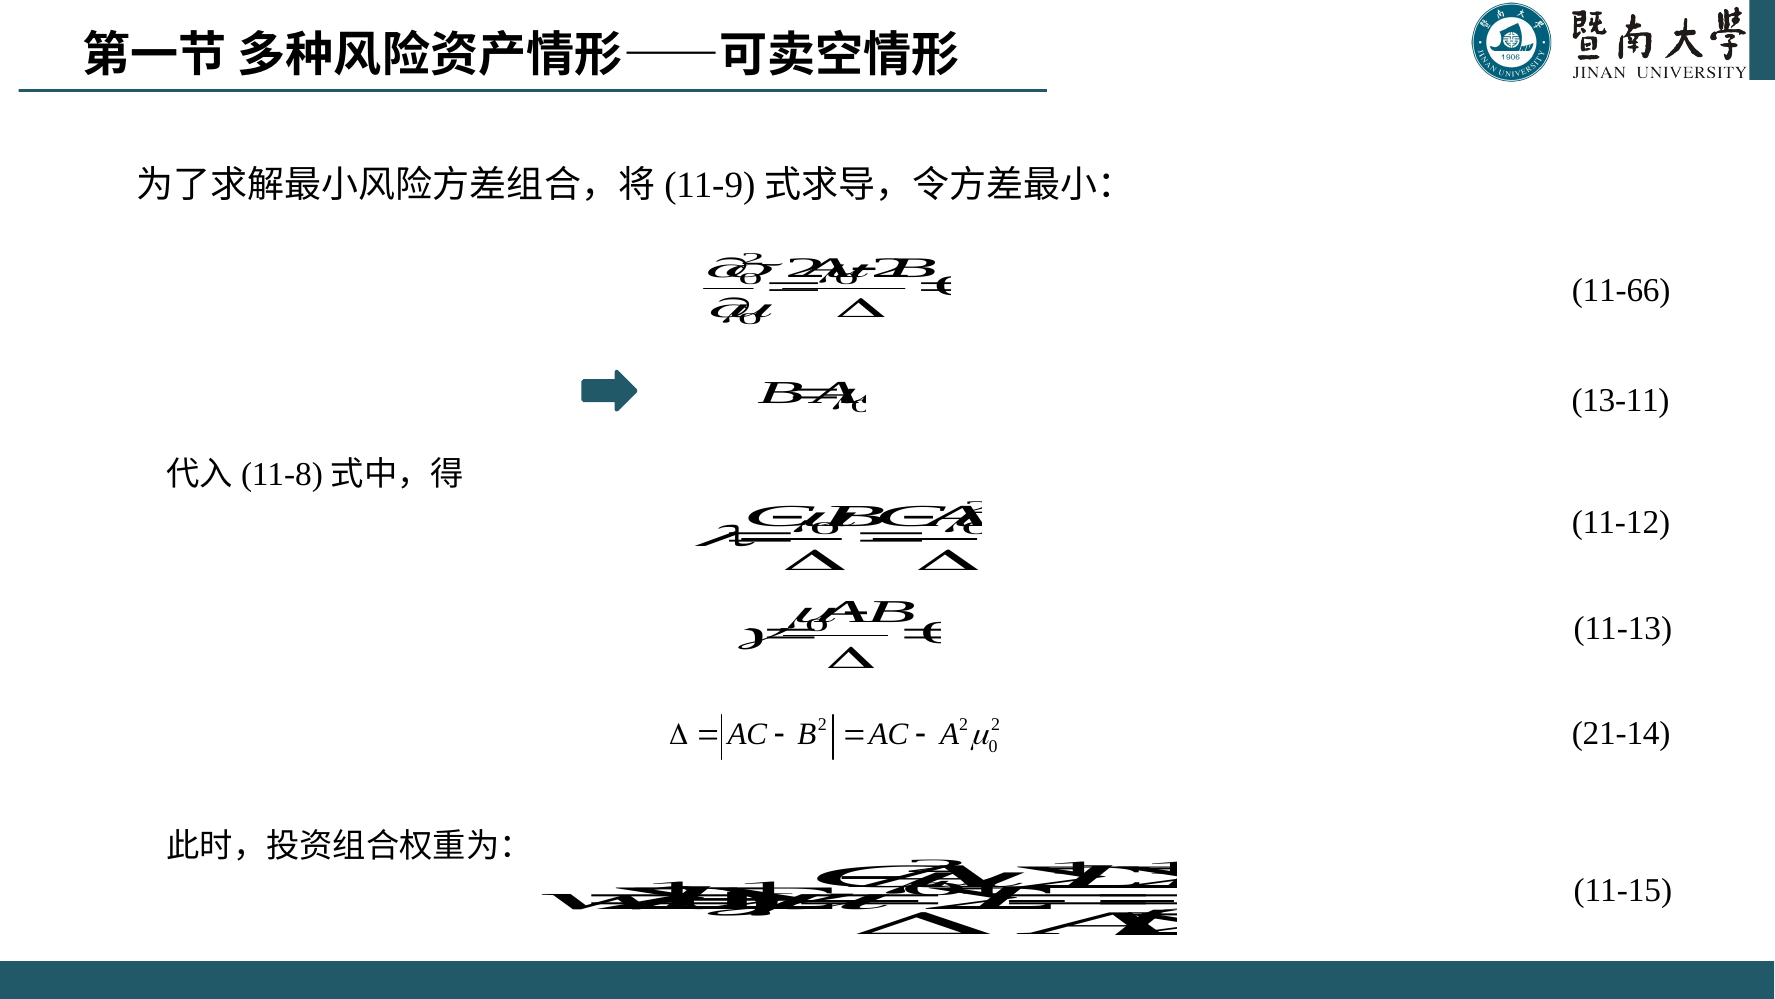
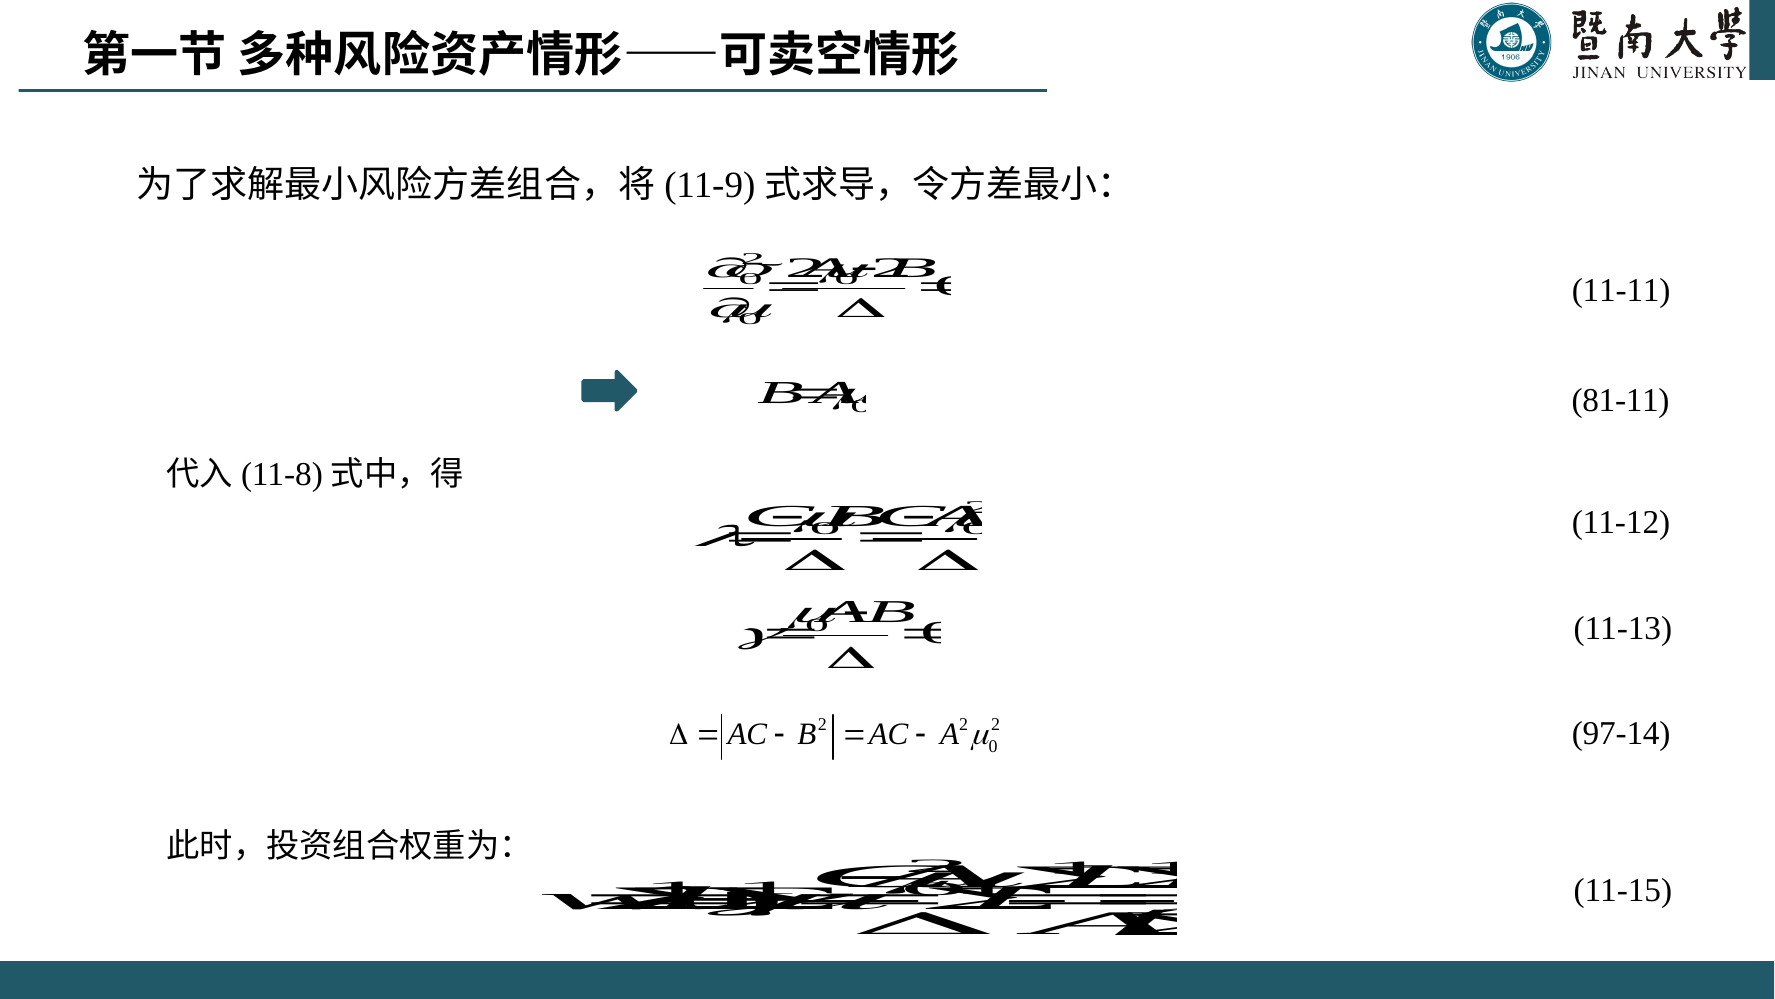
11-66: 11-66 -> 11-11
13-11: 13-11 -> 81-11
21-14: 21-14 -> 97-14
